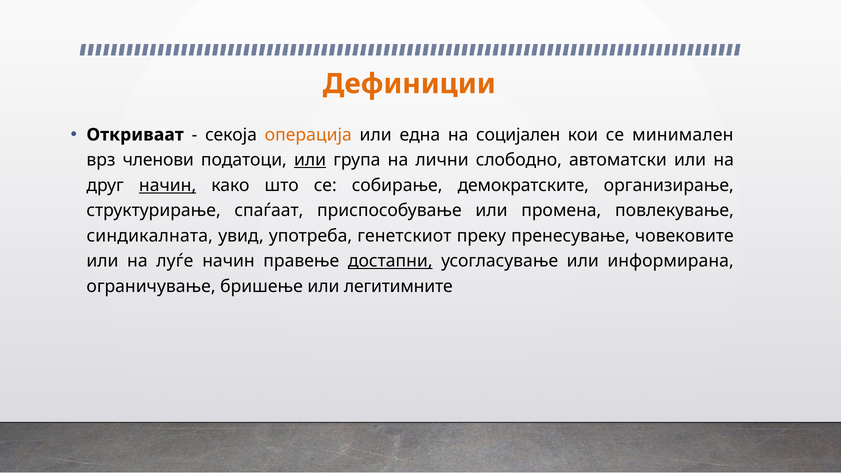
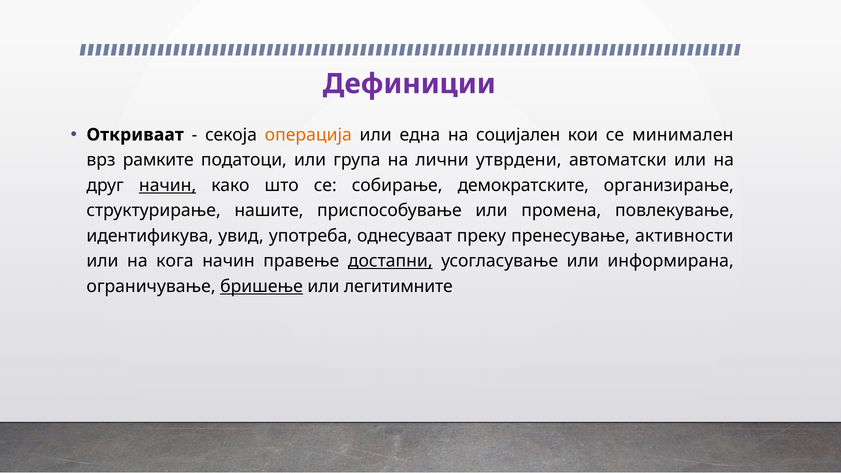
Дефиниции colour: orange -> purple
членови: членови -> рамките
или at (310, 160) underline: present -> none
слободно: слободно -> утврдени
спаѓаат: спаѓаат -> нашите
синдикалната: синдикалната -> идентификува
генетскиот: генетскиот -> однесуваат
човековите: човековите -> активности
луѓе: луѓе -> кога
бришење underline: none -> present
